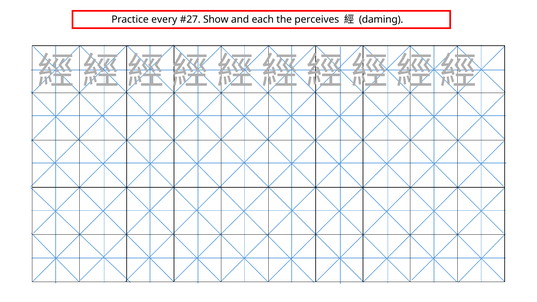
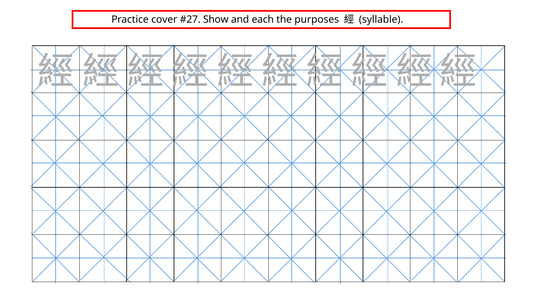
every: every -> cover
perceives: perceives -> purposes
daming: daming -> syllable
